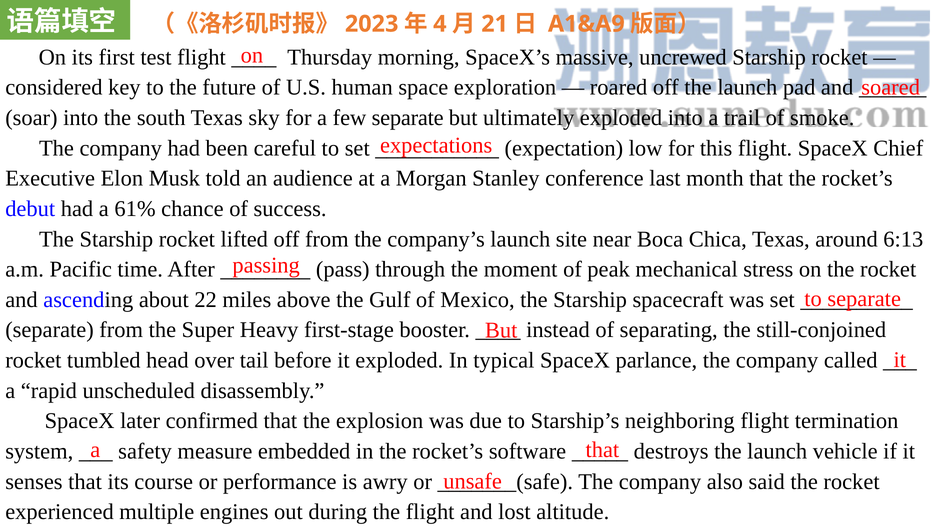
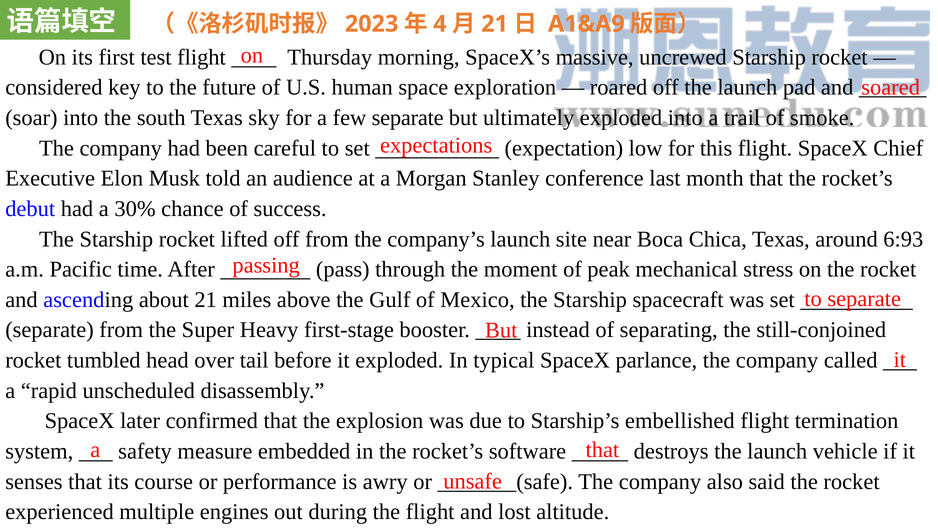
61%: 61% -> 30%
6:13: 6:13 -> 6:93
about 22: 22 -> 21
neighboring: neighboring -> embellished
